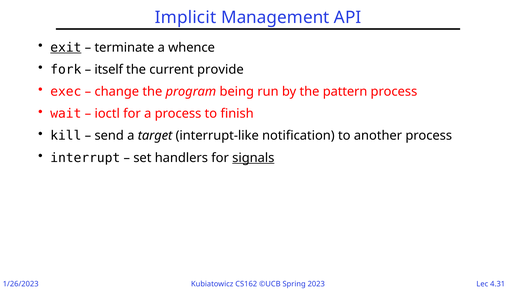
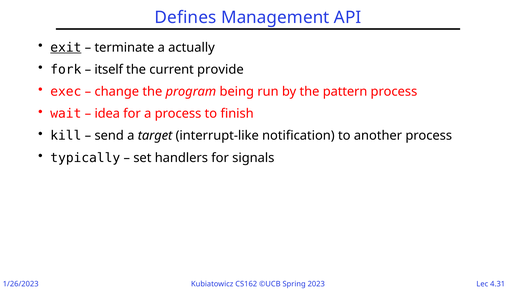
Implicit: Implicit -> Defines
whence: whence -> actually
ioctl: ioctl -> idea
interrupt: interrupt -> typically
signals underline: present -> none
